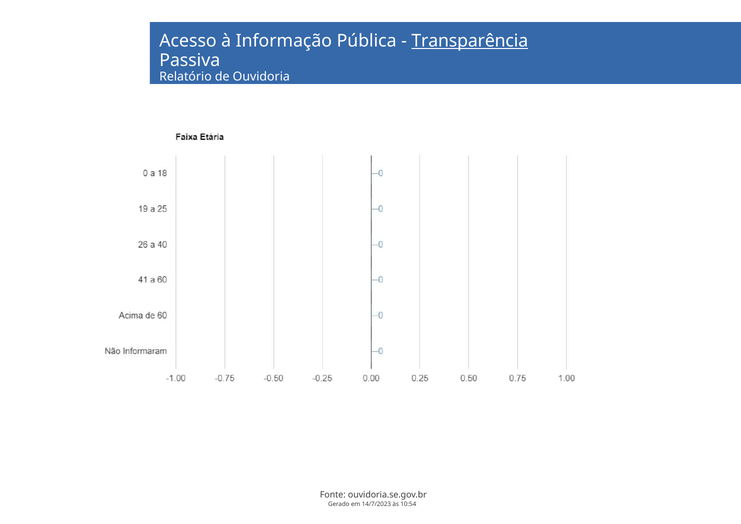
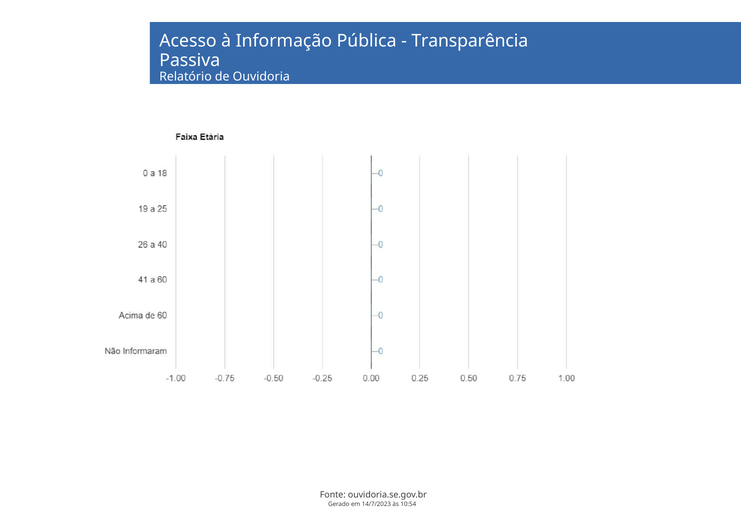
Transparência underline: present -> none
